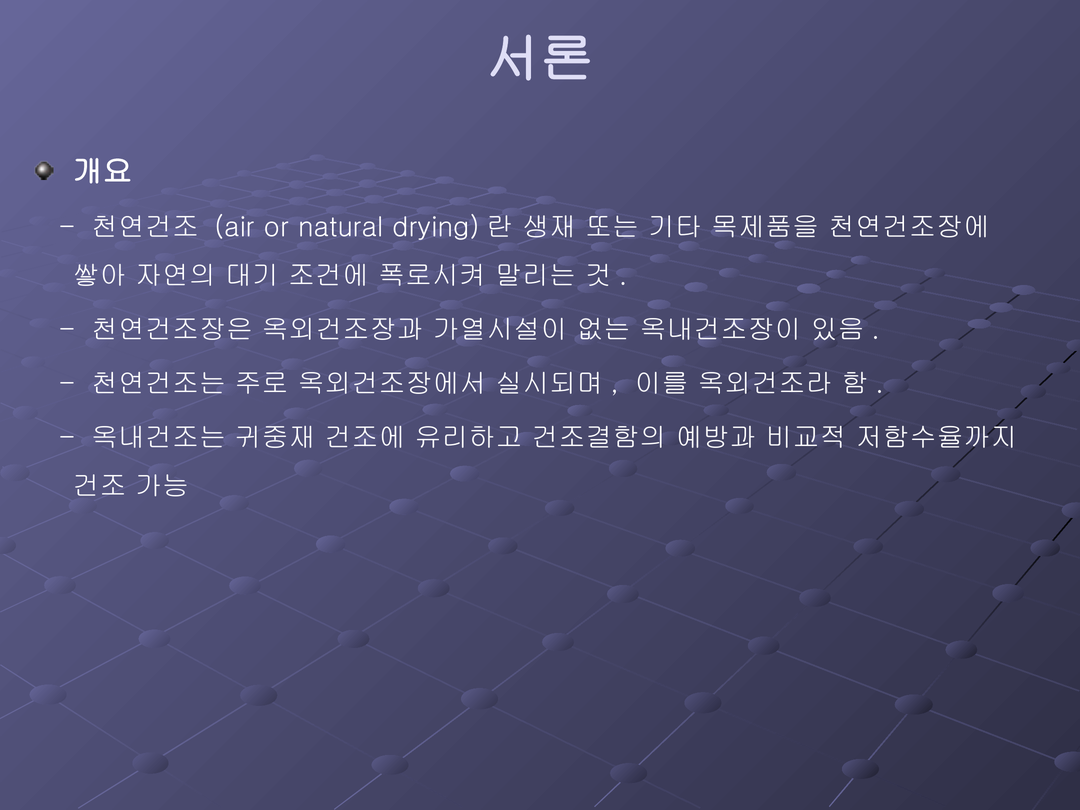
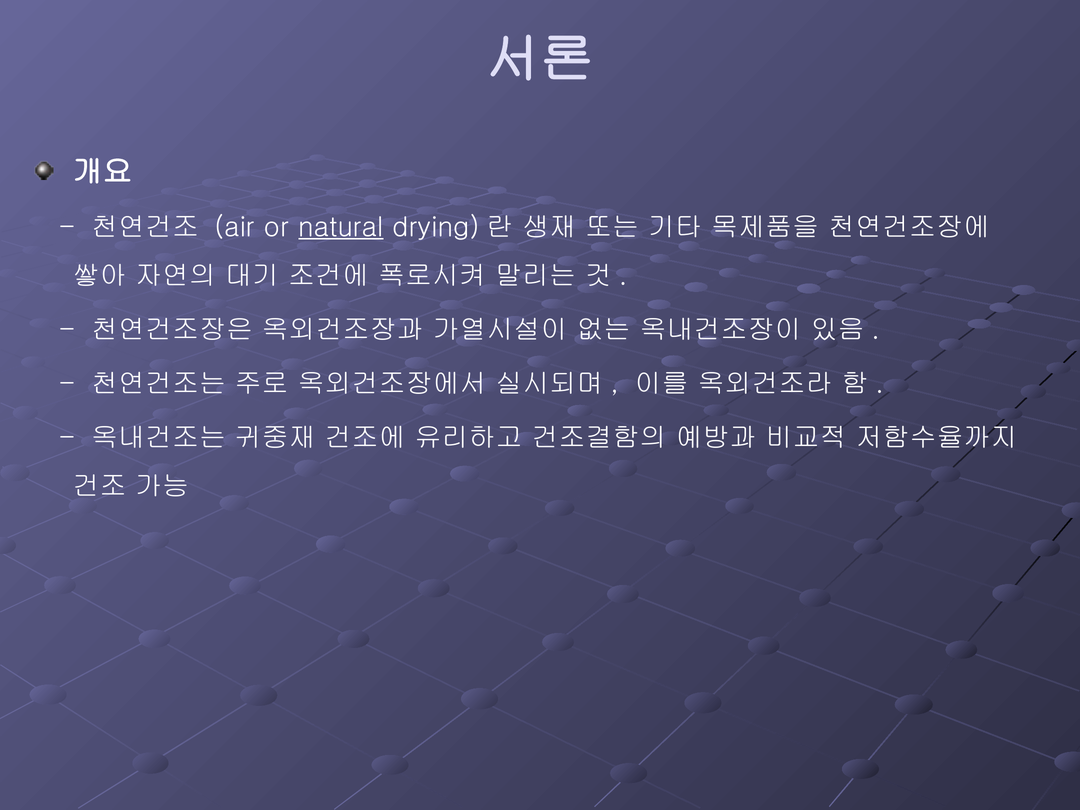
natural underline: none -> present
